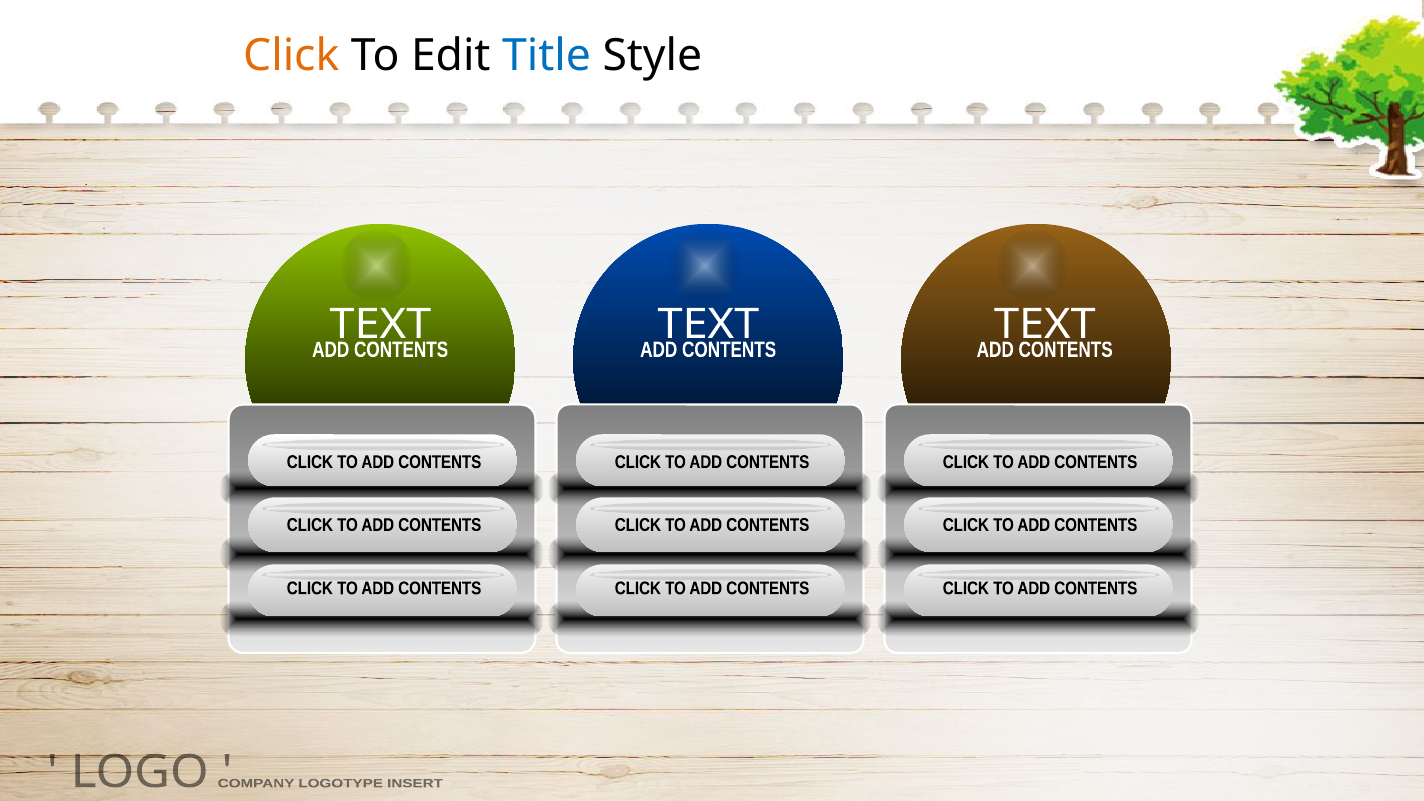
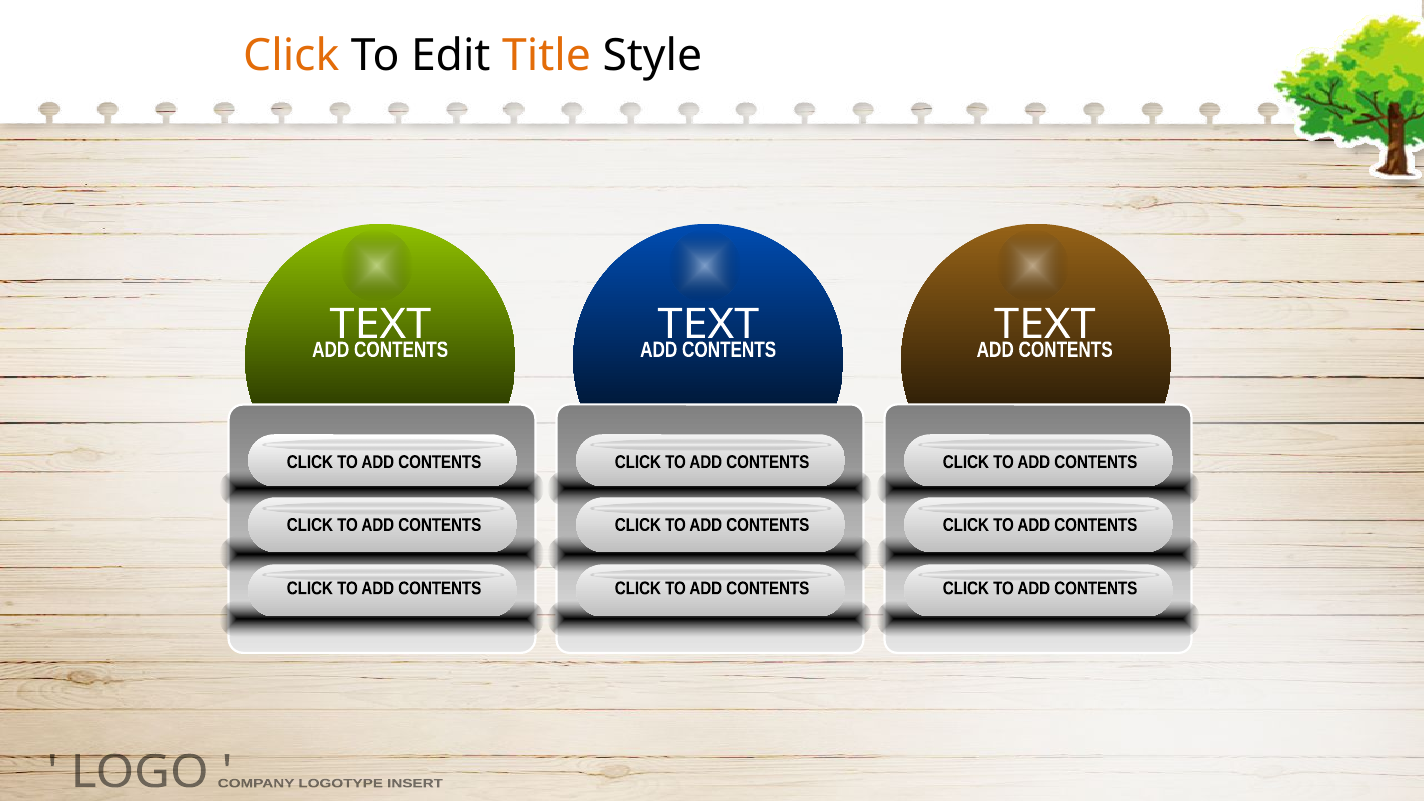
Title colour: blue -> orange
